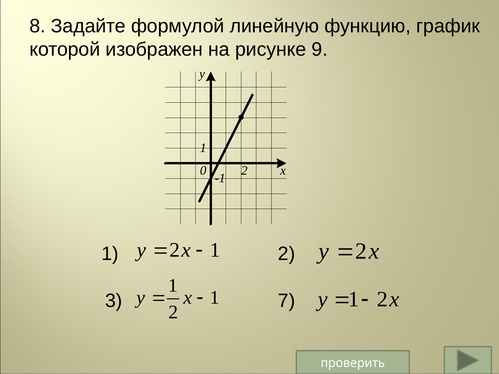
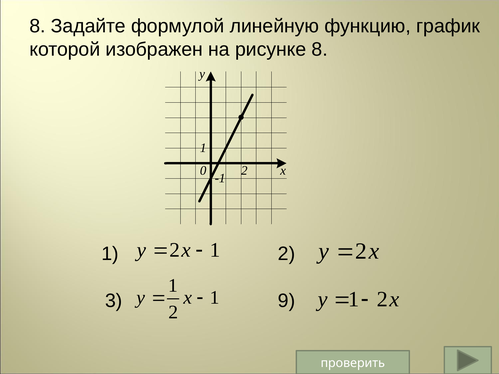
рисунке 9: 9 -> 8
7: 7 -> 9
